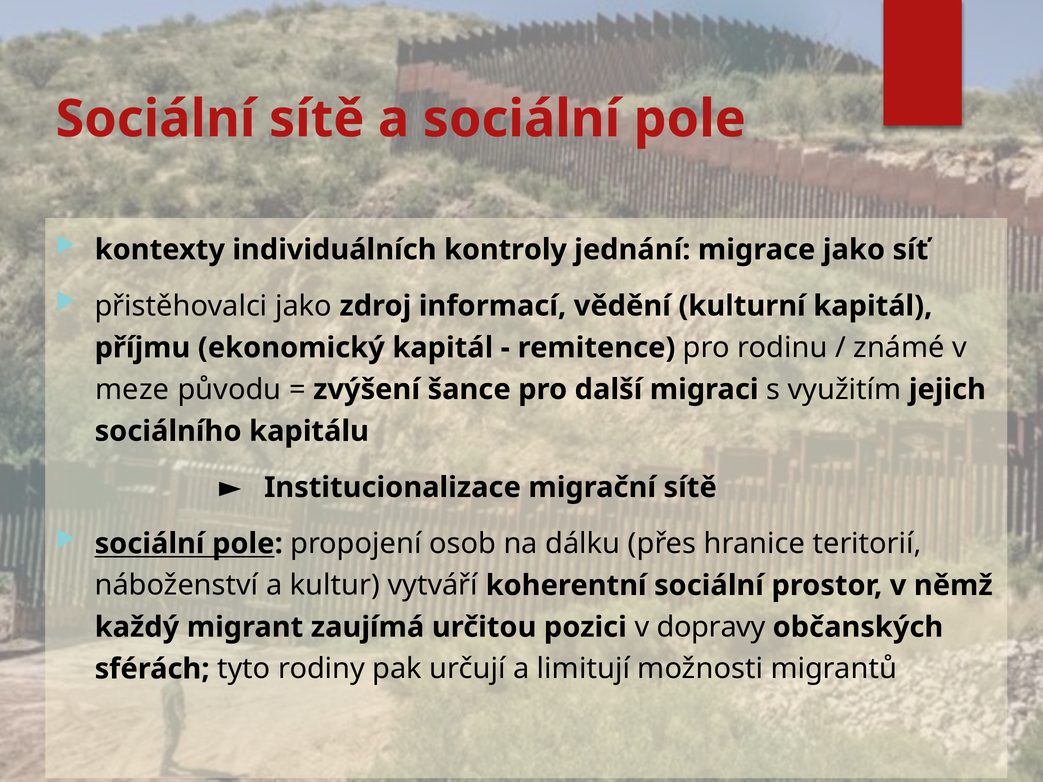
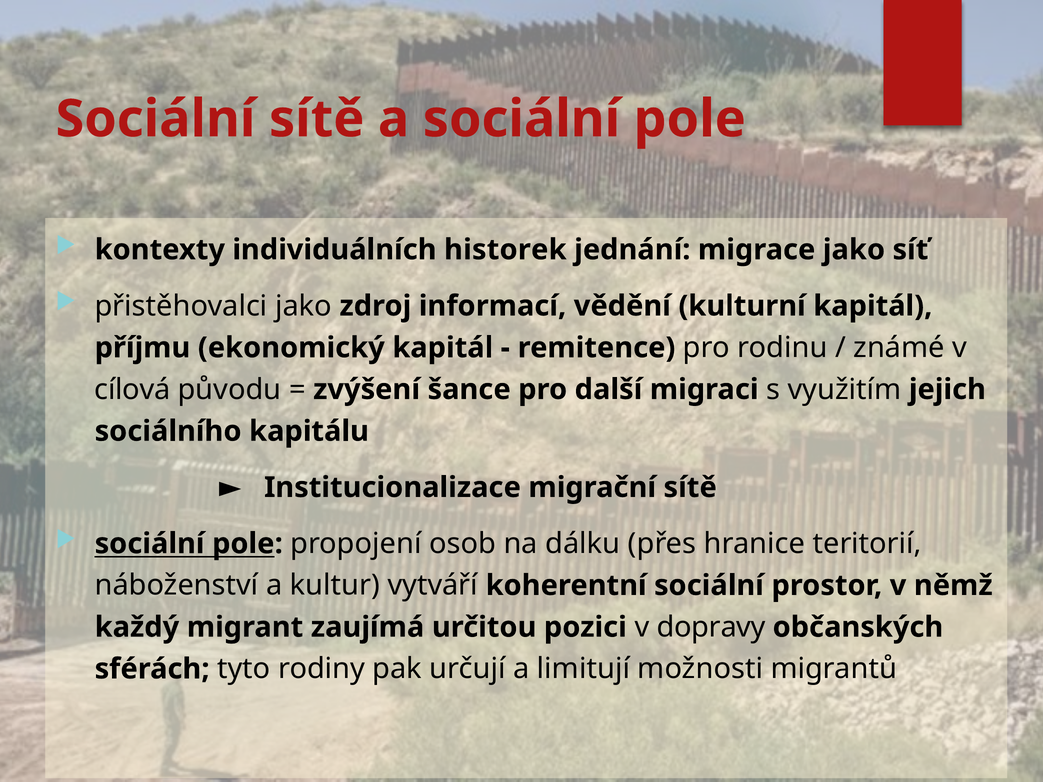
kontroly: kontroly -> historek
meze: meze -> cílová
